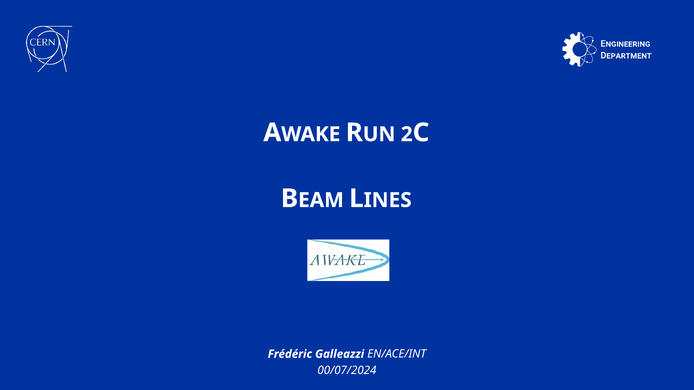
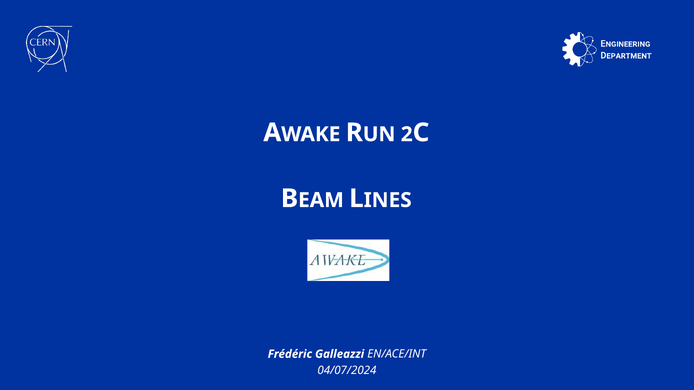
00/07/2024: 00/07/2024 -> 04/07/2024
